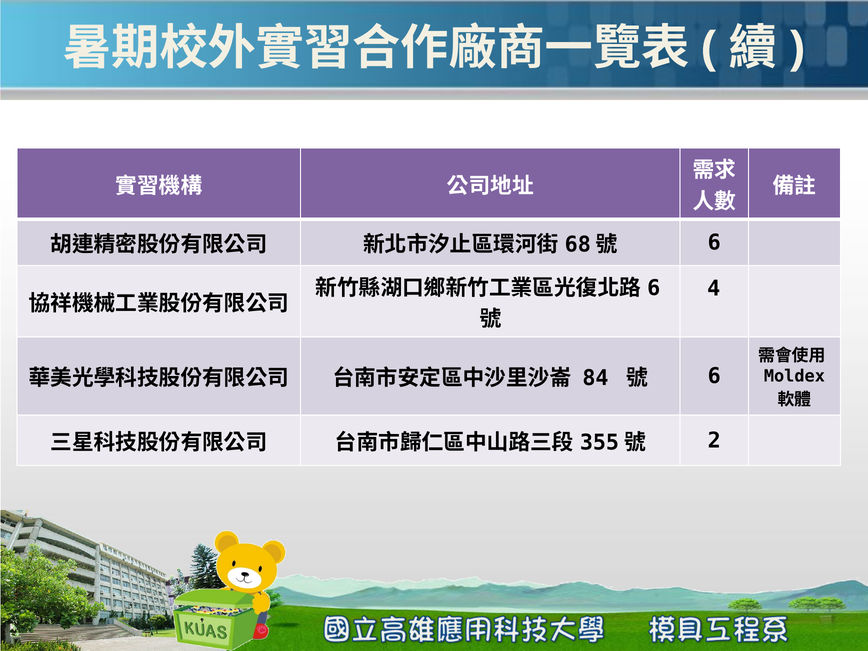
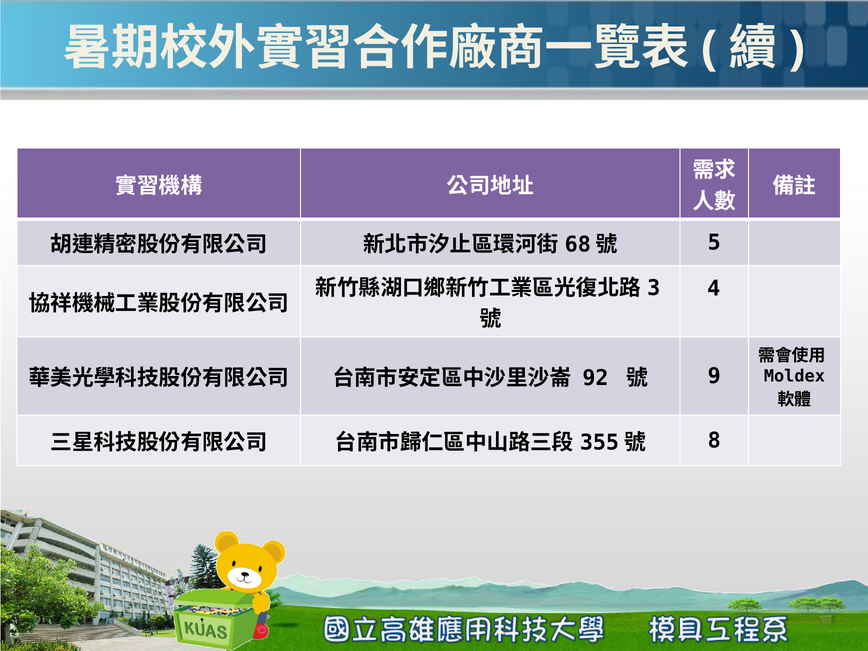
6 at (714, 243): 6 -> 5
6 at (654, 288): 6 -> 3
84: 84 -> 92
6 at (714, 376): 6 -> 9
2: 2 -> 8
